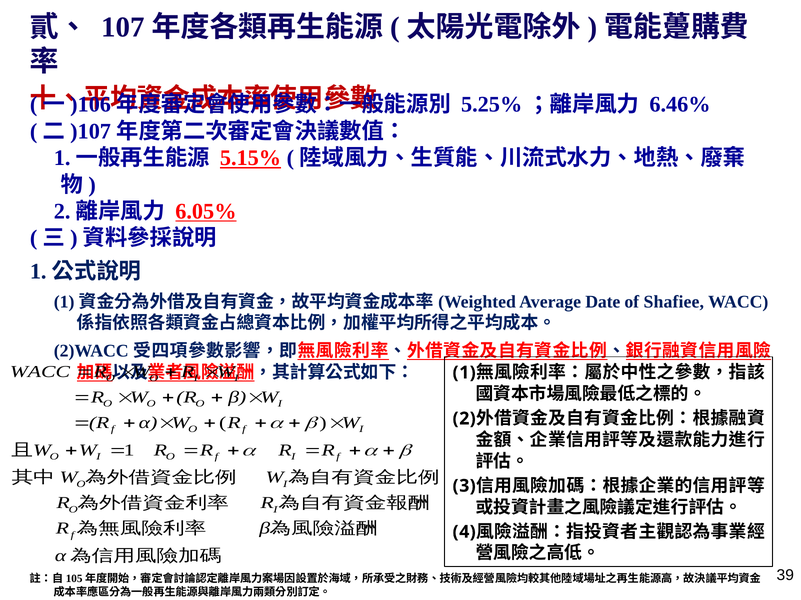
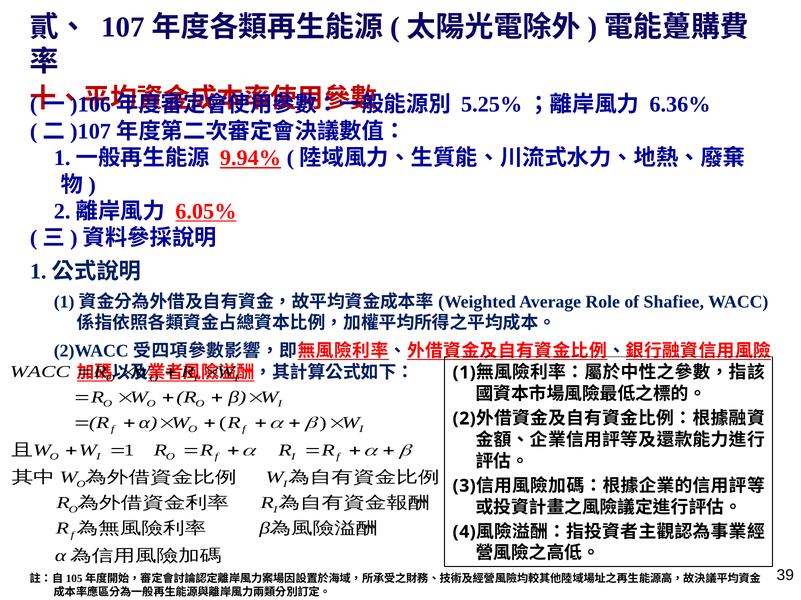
6.46%: 6.46% -> 6.36%
5.15%: 5.15% -> 9.94%
Date: Date -> Role
